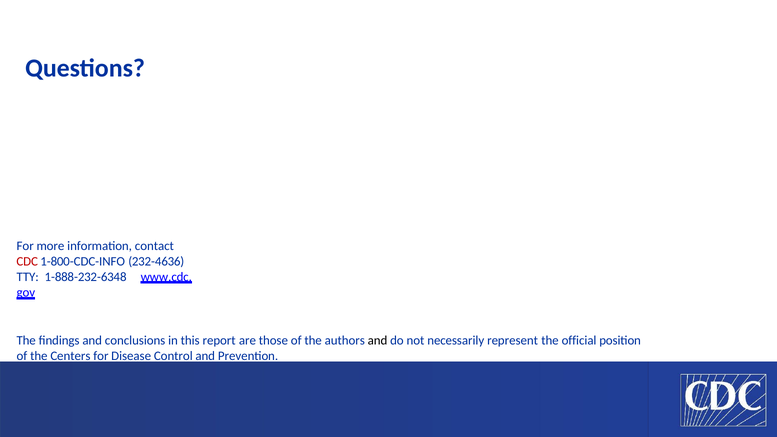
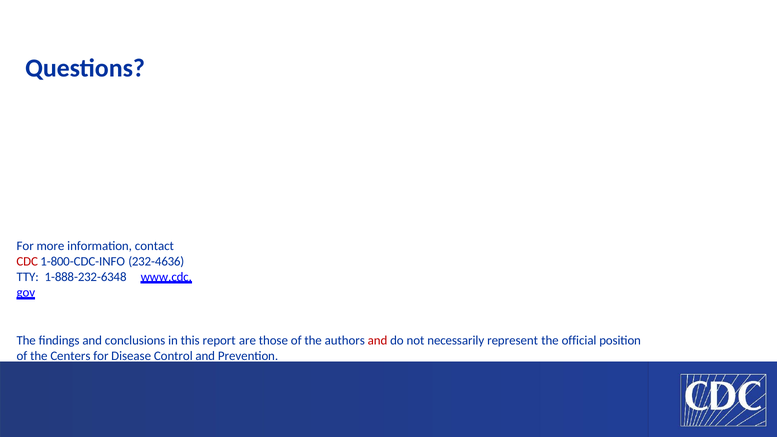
and at (378, 341) colour: black -> red
